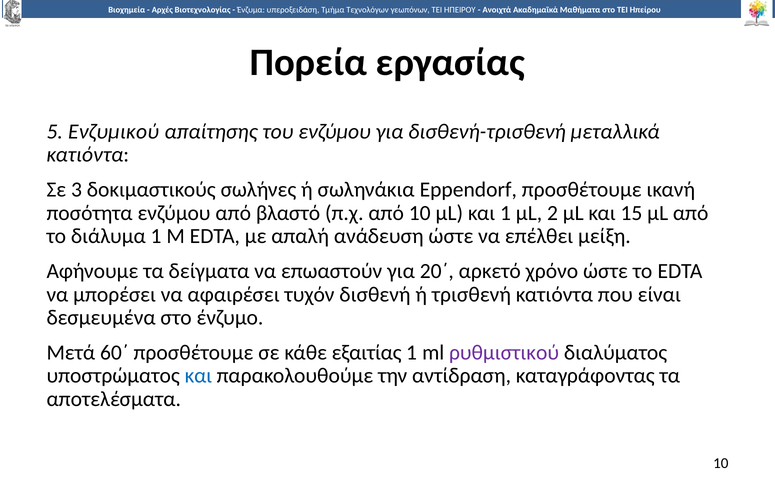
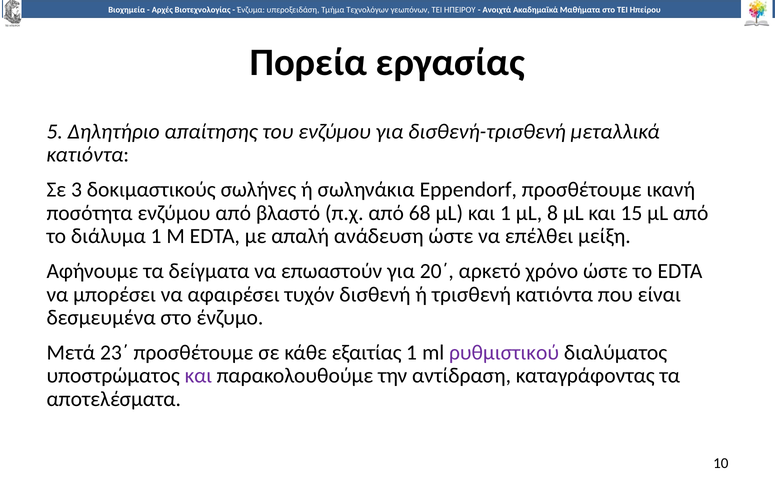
Ενζυμικού: Ενζυμικού -> Δηλητήριο
από 10: 10 -> 68
2: 2 -> 8
60΄: 60΄ -> 23΄
και at (198, 375) colour: blue -> purple
